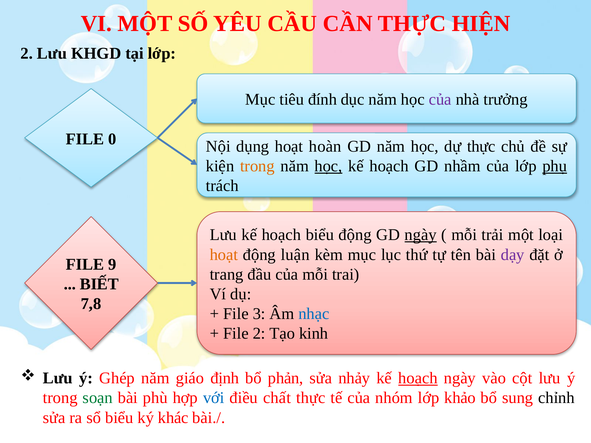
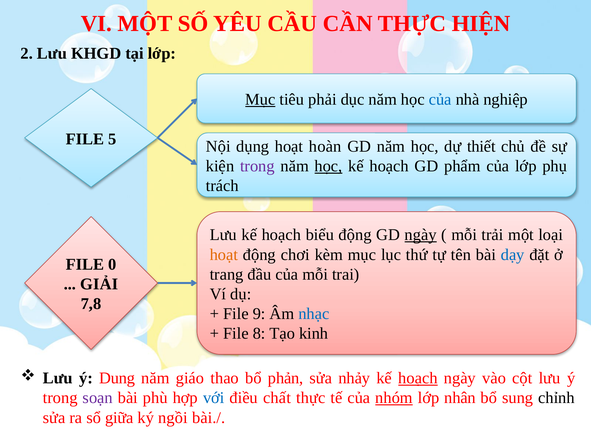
Mục at (260, 100) underline: none -> present
đính: đính -> phải
của at (440, 100) colour: purple -> blue
trưởng: trưởng -> nghiệp
0: 0 -> 5
dự thực: thực -> thiết
trong at (257, 166) colour: orange -> purple
nhầm: nhầm -> phẩm
phụ underline: present -> none
luận: luận -> chơi
dạy colour: purple -> blue
9: 9 -> 0
BIẾT: BIẾT -> GIẢI
3: 3 -> 9
File 2: 2 -> 8
Ghép: Ghép -> Dung
định: định -> thao
soạn colour: green -> purple
nhóm underline: none -> present
khảo: khảo -> nhân
sổ biểu: biểu -> giữa
khác: khác -> ngồi
